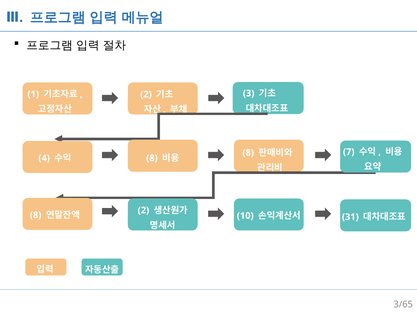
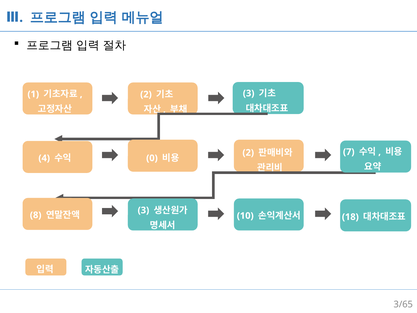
8 at (152, 158): 8 -> 0
8 at (248, 153): 8 -> 2
2 at (143, 210): 2 -> 3
31: 31 -> 18
